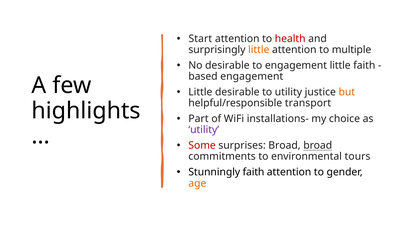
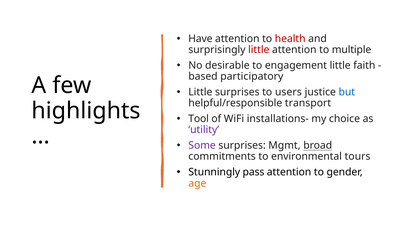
Start: Start -> Have
little at (259, 50) colour: orange -> red
based engagement: engagement -> participatory
Little desirable: desirable -> surprises
to utility: utility -> users
but colour: orange -> blue
Part: Part -> Tool
Some colour: red -> purple
surprises Broad: Broad -> Mgmt
Stunningly faith: faith -> pass
